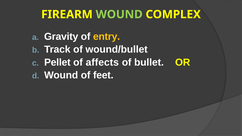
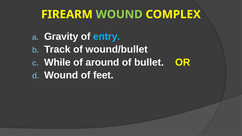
entry colour: yellow -> light blue
Pellet: Pellet -> While
affects: affects -> around
